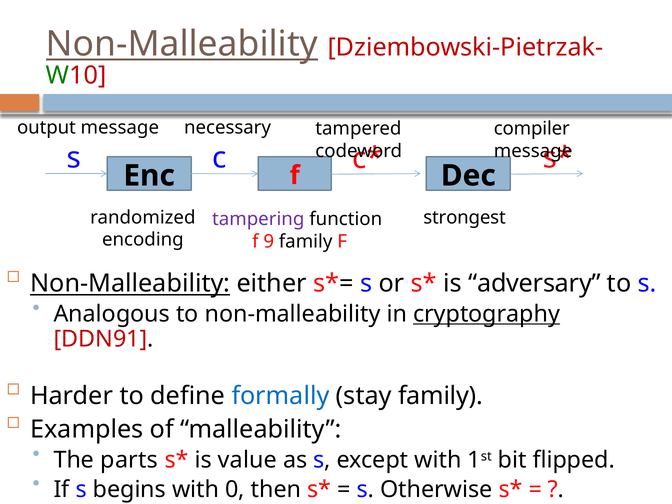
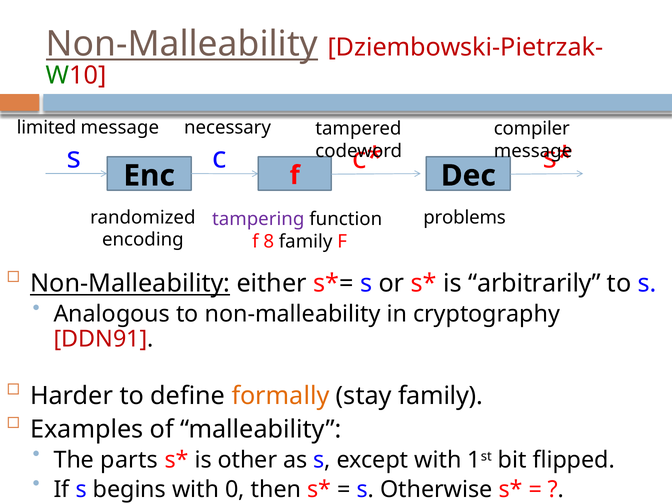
output: output -> limited
strongest: strongest -> problems
9: 9 -> 8
adversary: adversary -> arbitrarily
cryptography underline: present -> none
formally colour: blue -> orange
value: value -> other
